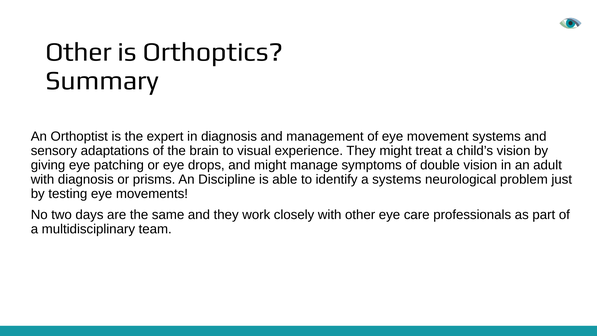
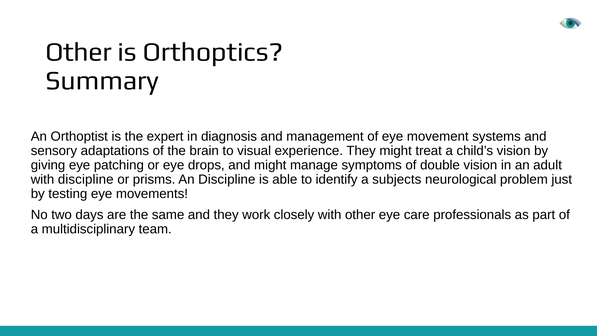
with diagnosis: diagnosis -> discipline
a systems: systems -> subjects
